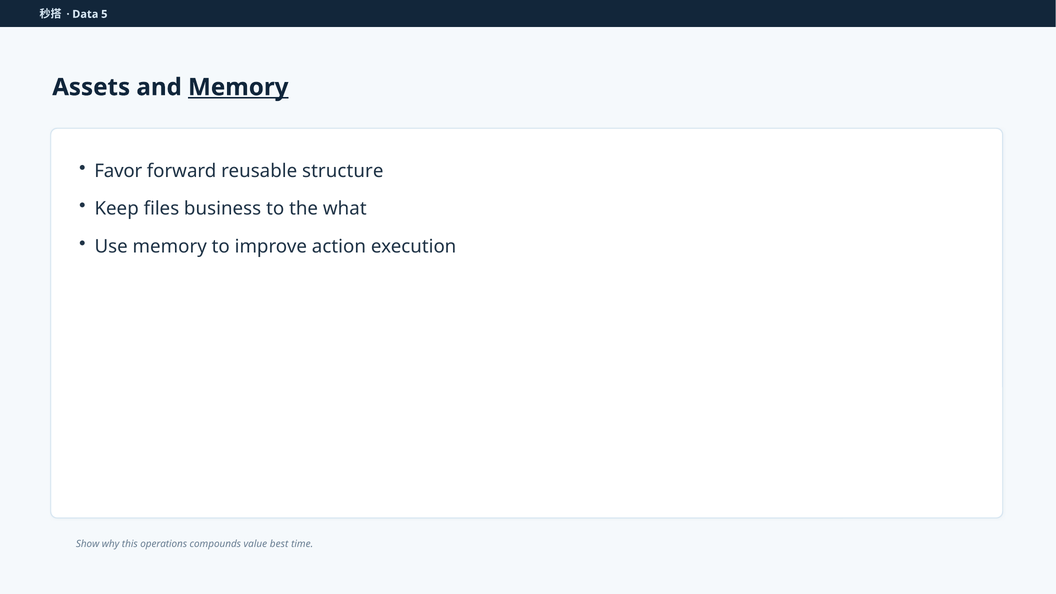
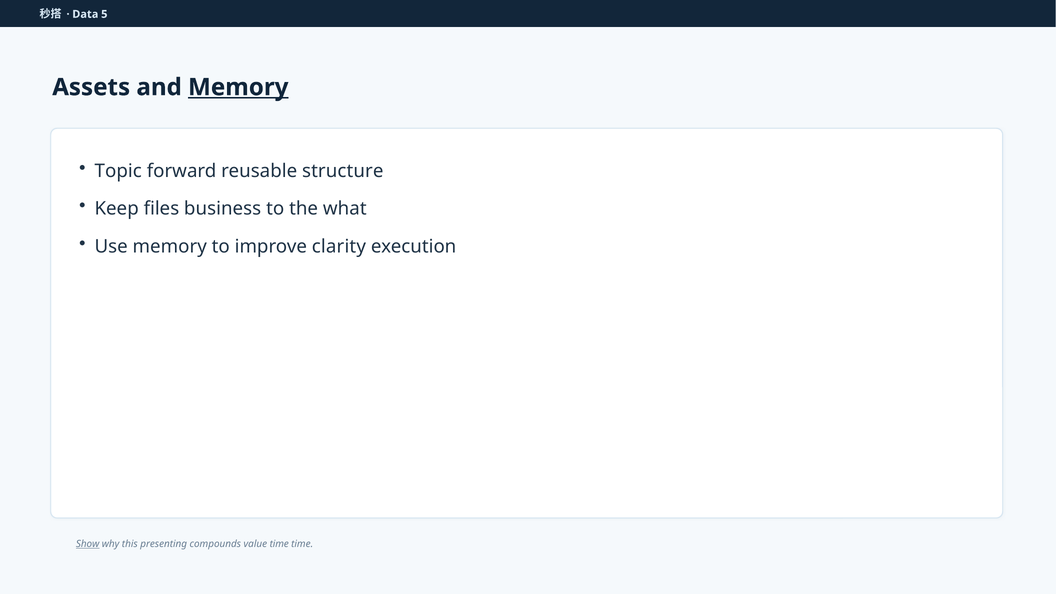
Favor: Favor -> Topic
action: action -> clarity
Show underline: none -> present
operations: operations -> presenting
value best: best -> time
